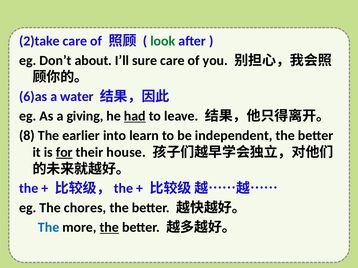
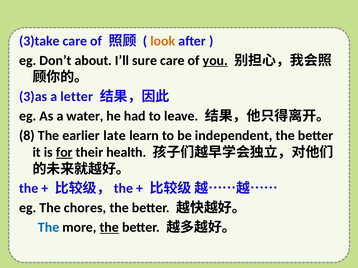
2)take: 2)take -> 3)take
look colour: green -> orange
you underline: none -> present
6)as: 6)as -> 3)as
water: water -> letter
giving: giving -> water
had underline: present -> none
into: into -> late
house: house -> health
